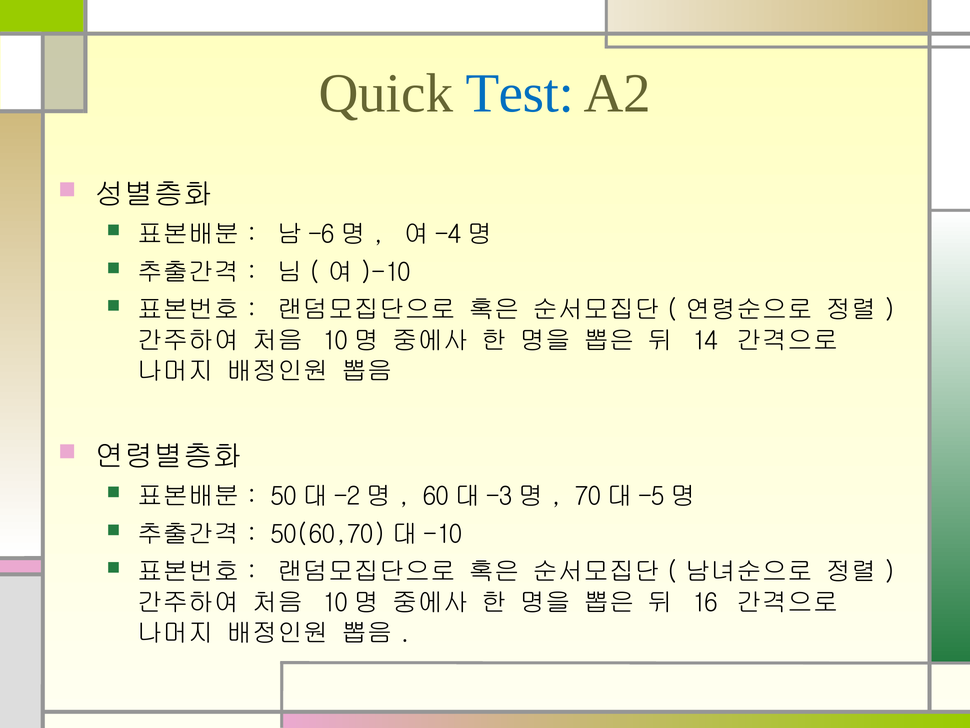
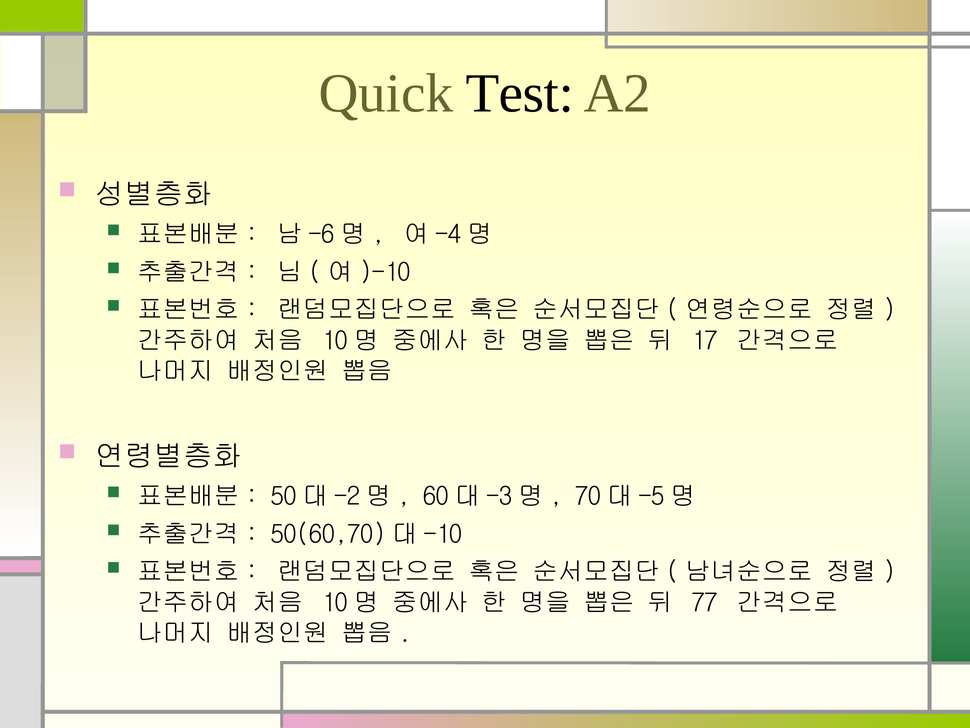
Test colour: blue -> black
14: 14 -> 17
16: 16 -> 77
